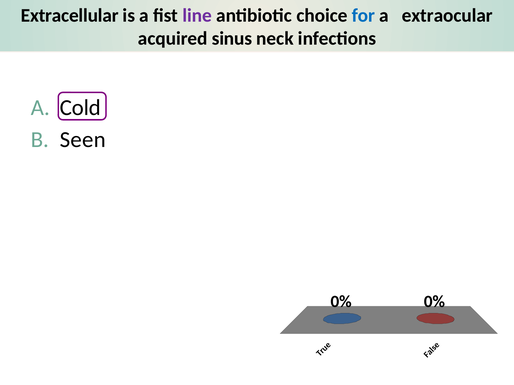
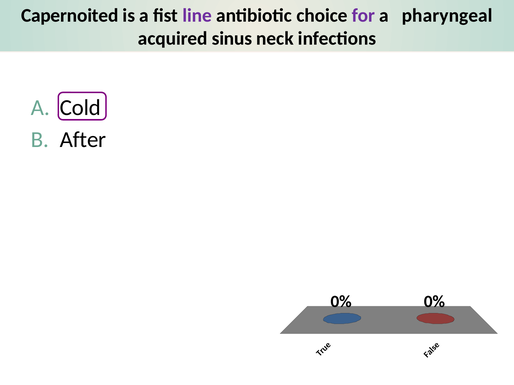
Extracellular: Extracellular -> Capernoited
for colour: blue -> purple
extraocular: extraocular -> pharyngeal
Seen: Seen -> After
